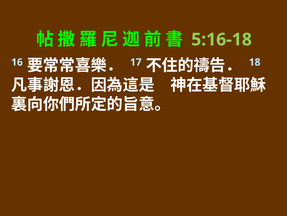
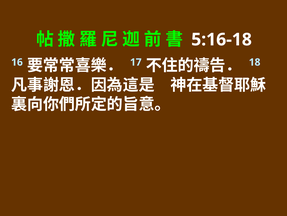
5:16-18 colour: light green -> white
